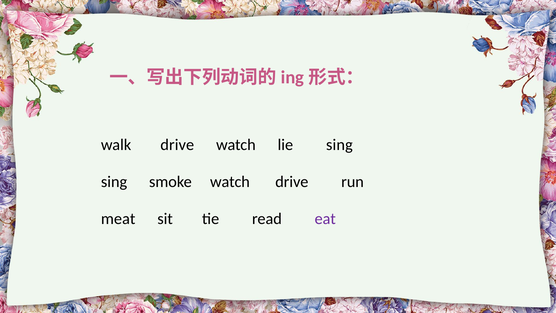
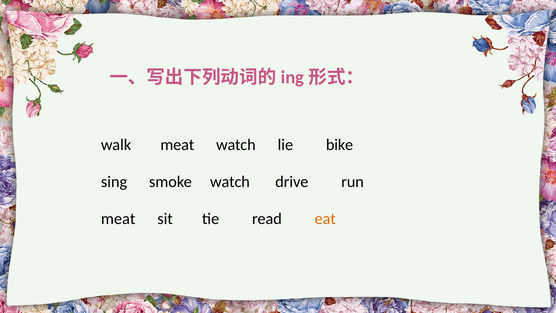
walk drive: drive -> meat
lie sing: sing -> bike
eat colour: purple -> orange
